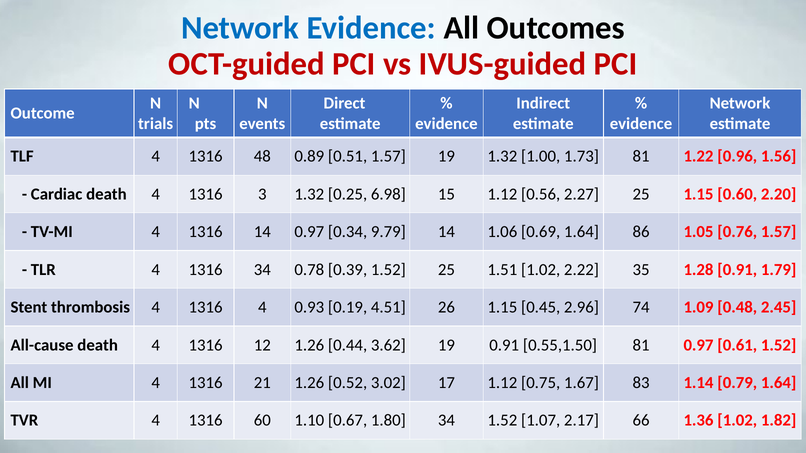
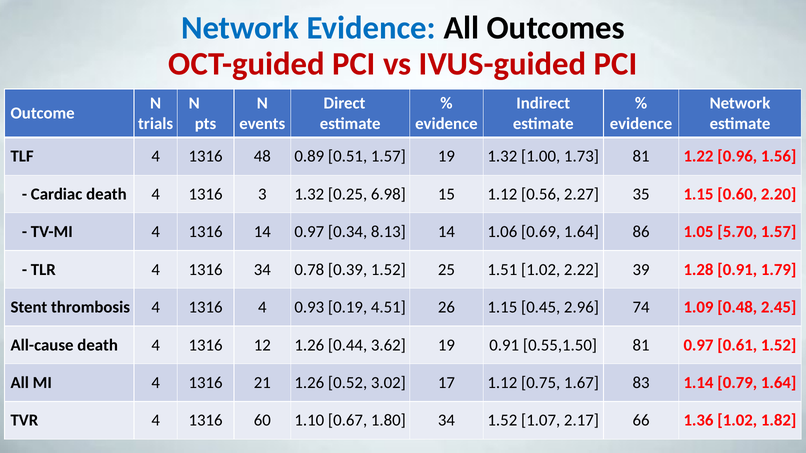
2.27 25: 25 -> 35
9.79: 9.79 -> 8.13
0.76: 0.76 -> 5.70
35: 35 -> 39
